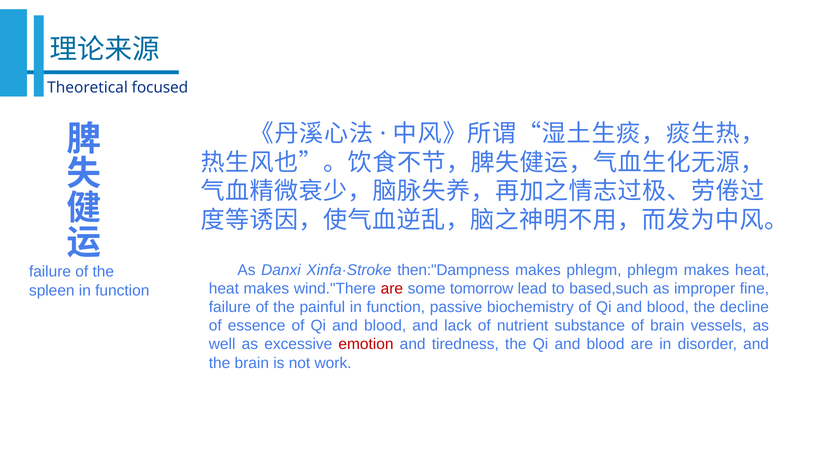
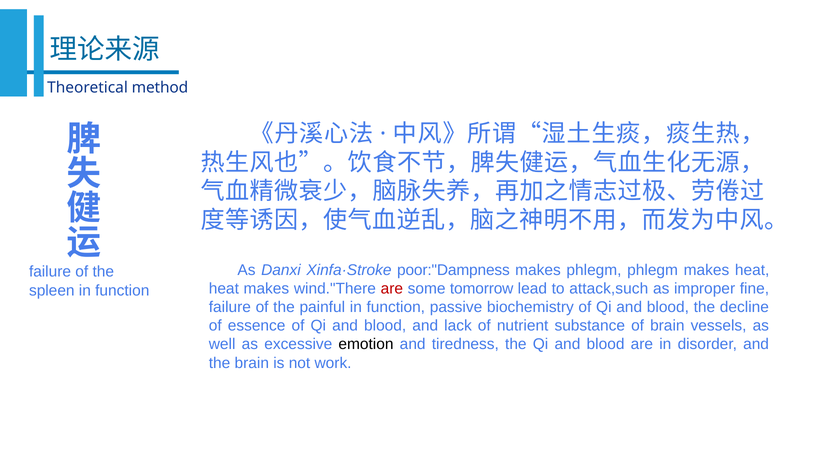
focused: focused -> method
then:"Dampness: then:"Dampness -> poor:"Dampness
based,such: based,such -> attack,such
emotion colour: red -> black
